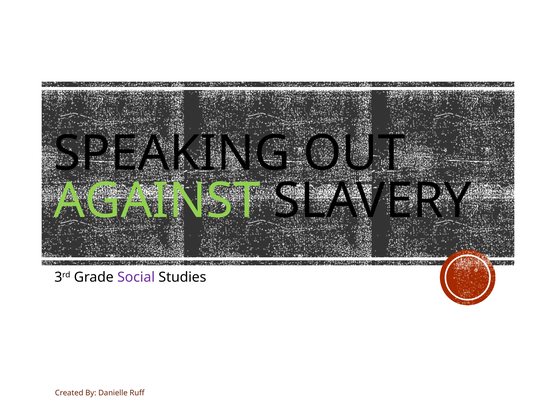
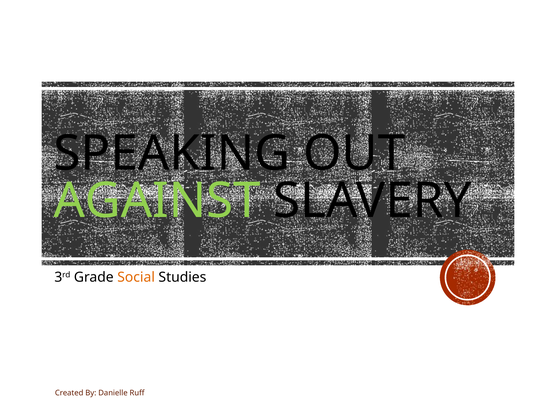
Social colour: purple -> orange
